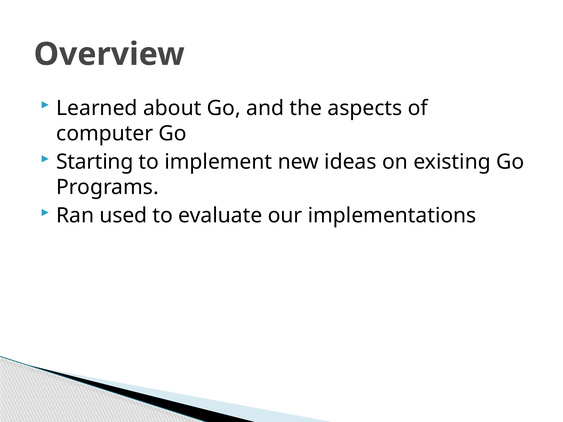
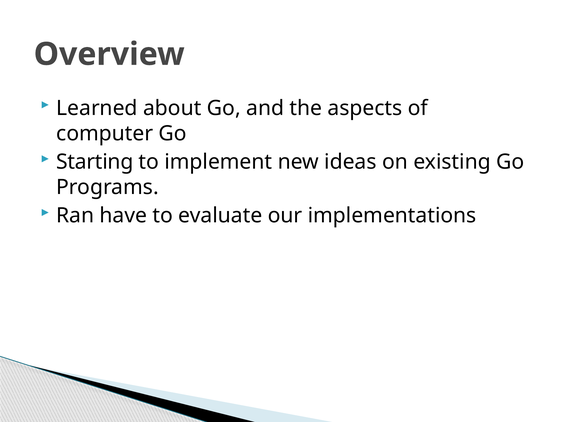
used: used -> have
